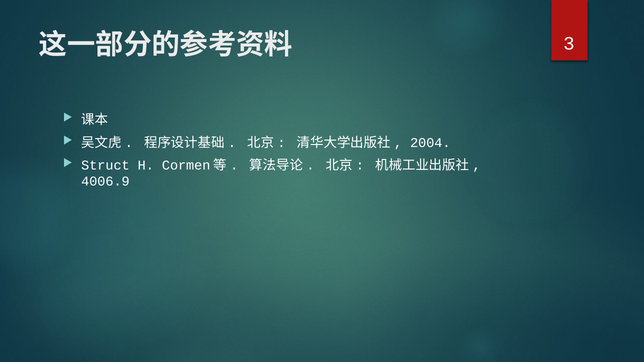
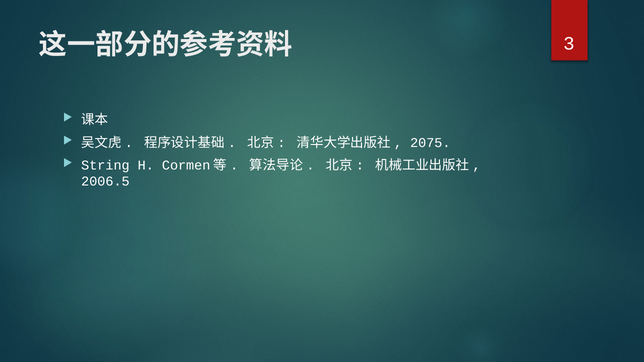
2004: 2004 -> 2075
Struct: Struct -> String
4006.9: 4006.9 -> 2006.5
